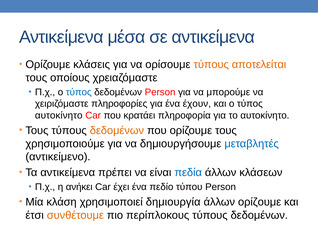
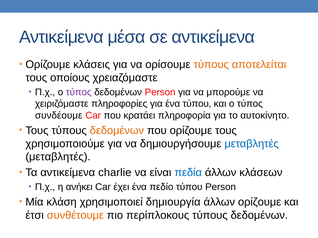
τύπος at (79, 92) colour: blue -> purple
ένα έχουν: έχουν -> τύπου
αυτοκίνητο at (59, 116): αυτοκίνητο -> συνδέουμε
αντικείμενο at (58, 157): αντικείμενο -> μεταβλητές
πρέπει: πρέπει -> charlie
